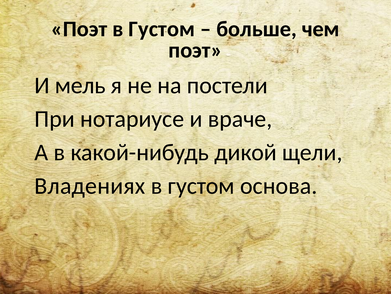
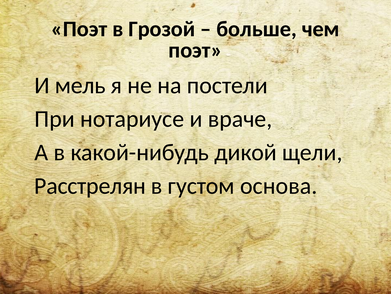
Поэт в Густом: Густом -> Грозой
Владениях: Владениях -> Расстрелян
